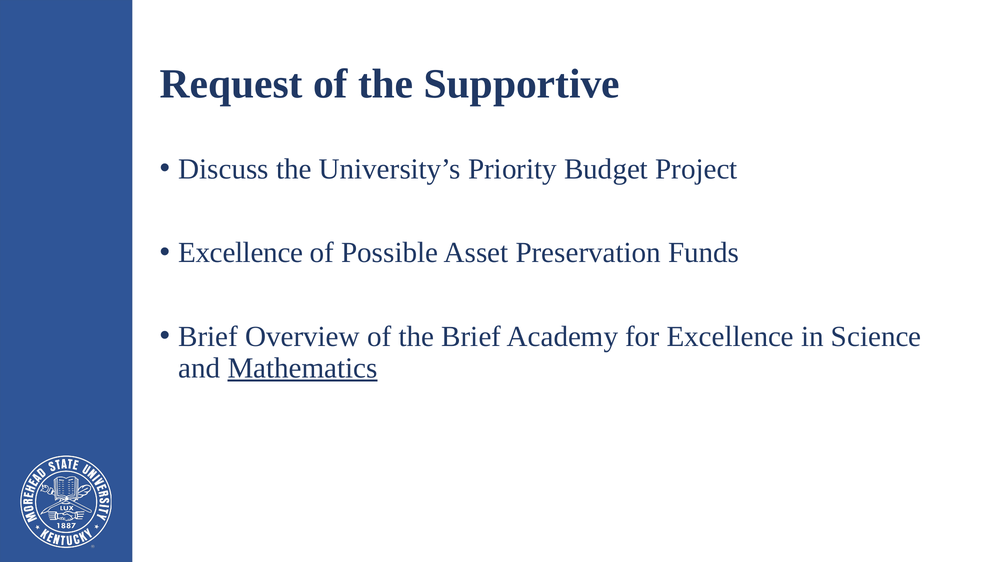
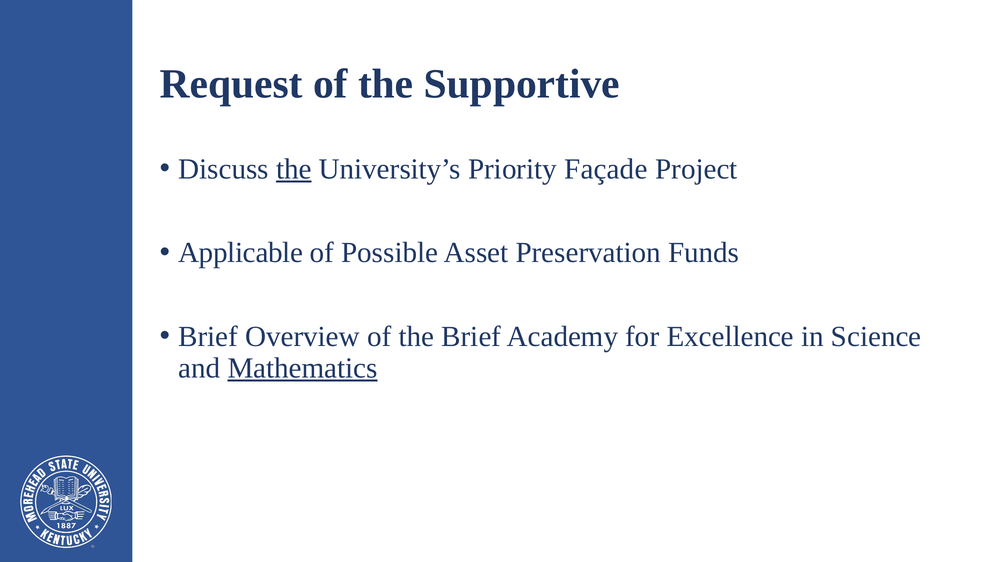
the at (294, 169) underline: none -> present
Budget: Budget -> Façade
Excellence at (241, 253): Excellence -> Applicable
